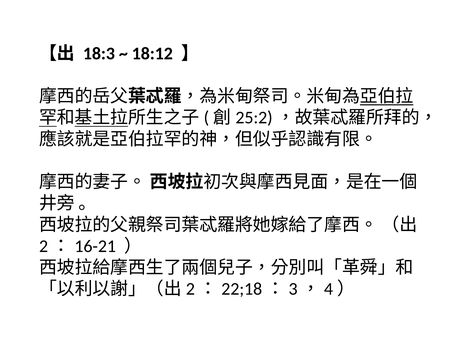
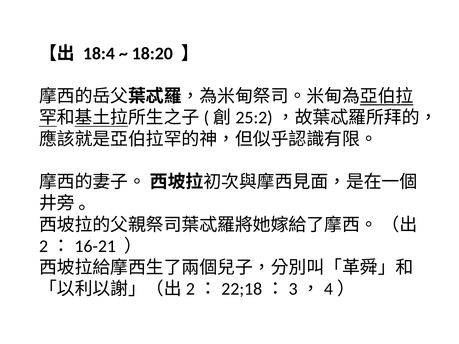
18:3: 18:3 -> 18:4
18:12: 18:12 -> 18:20
